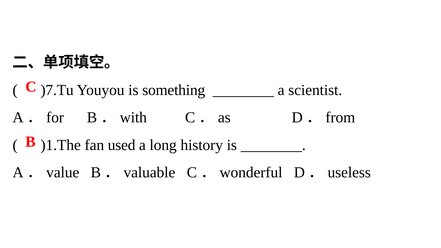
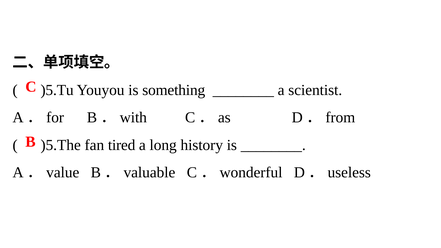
)7.Tu: )7.Tu -> )5.Tu
)1.The: )1.The -> )5.The
used: used -> tired
